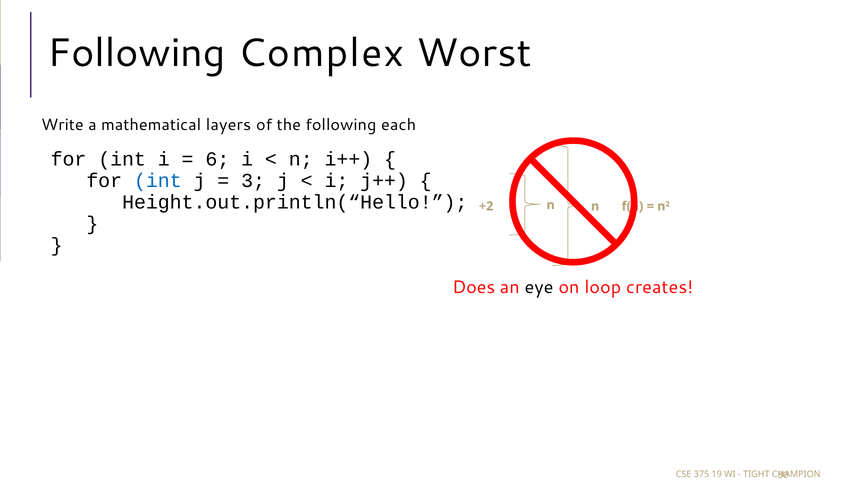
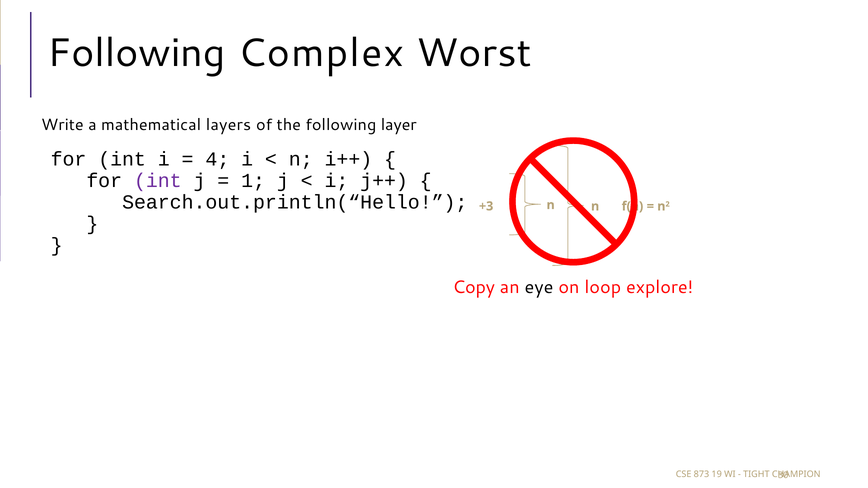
each: each -> layer
6: 6 -> 4
int at (158, 181) colour: blue -> purple
3: 3 -> 1
Height.out.println(“Hello: Height.out.println(“Hello -> Search.out.println(“Hello
+2: +2 -> +3
Does: Does -> Copy
creates: creates -> explore
375: 375 -> 873
